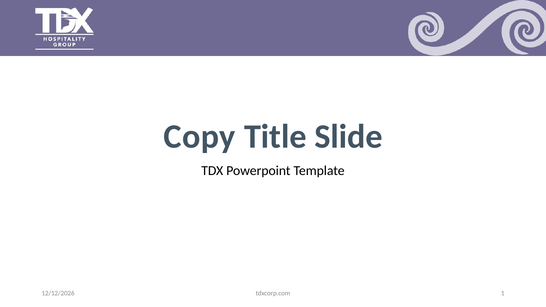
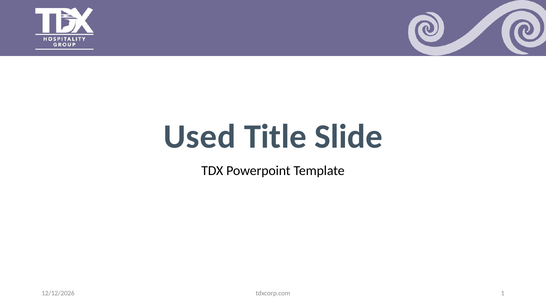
Copy: Copy -> Used
